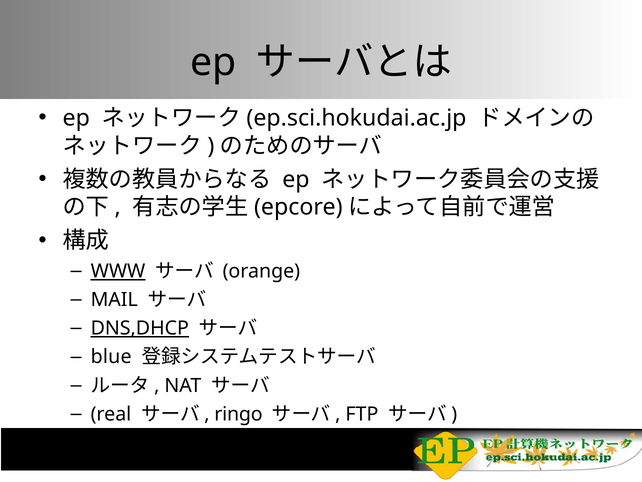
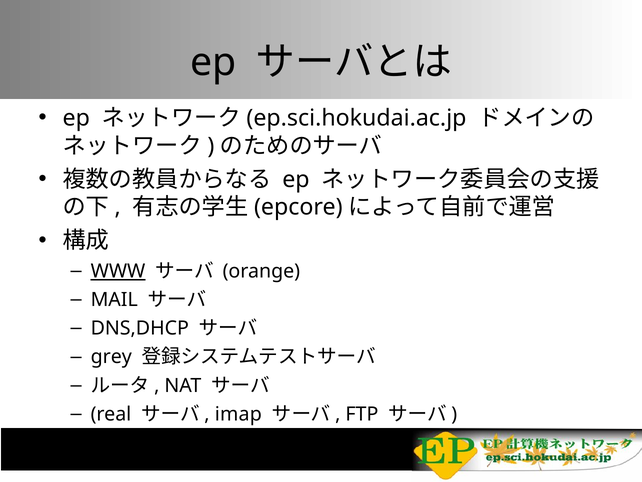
DNS,DHCP underline: present -> none
blue: blue -> grey
ringo: ringo -> imap
